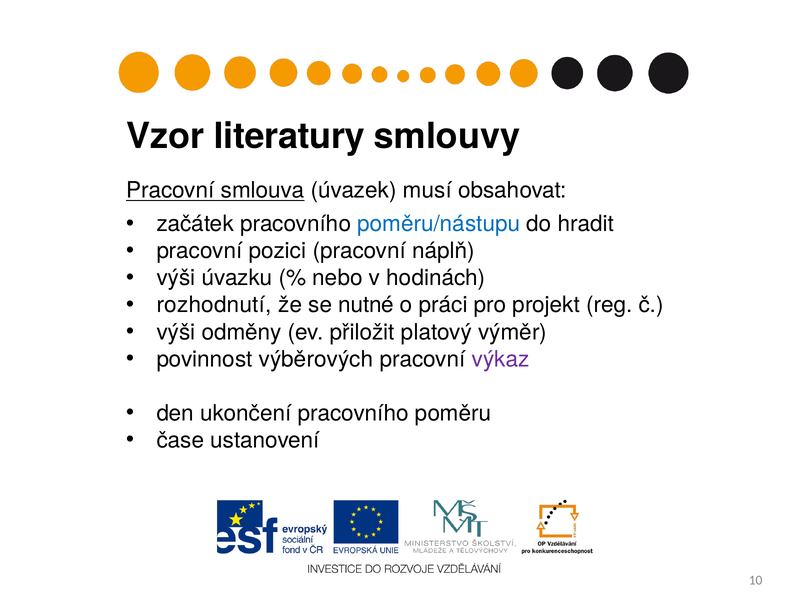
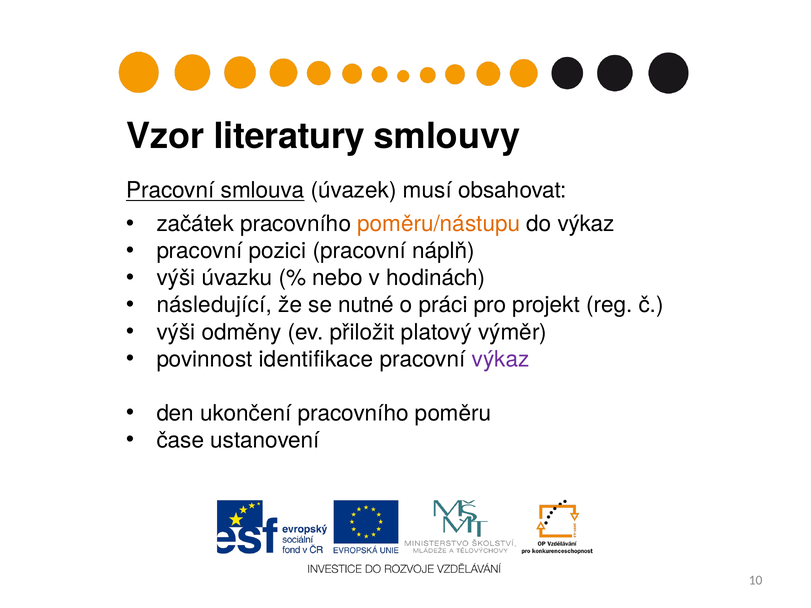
poměru/nástupu colour: blue -> orange
do hradit: hradit -> výkaz
rozhodnutí: rozhodnutí -> následující
výběrových: výběrových -> identifikace
